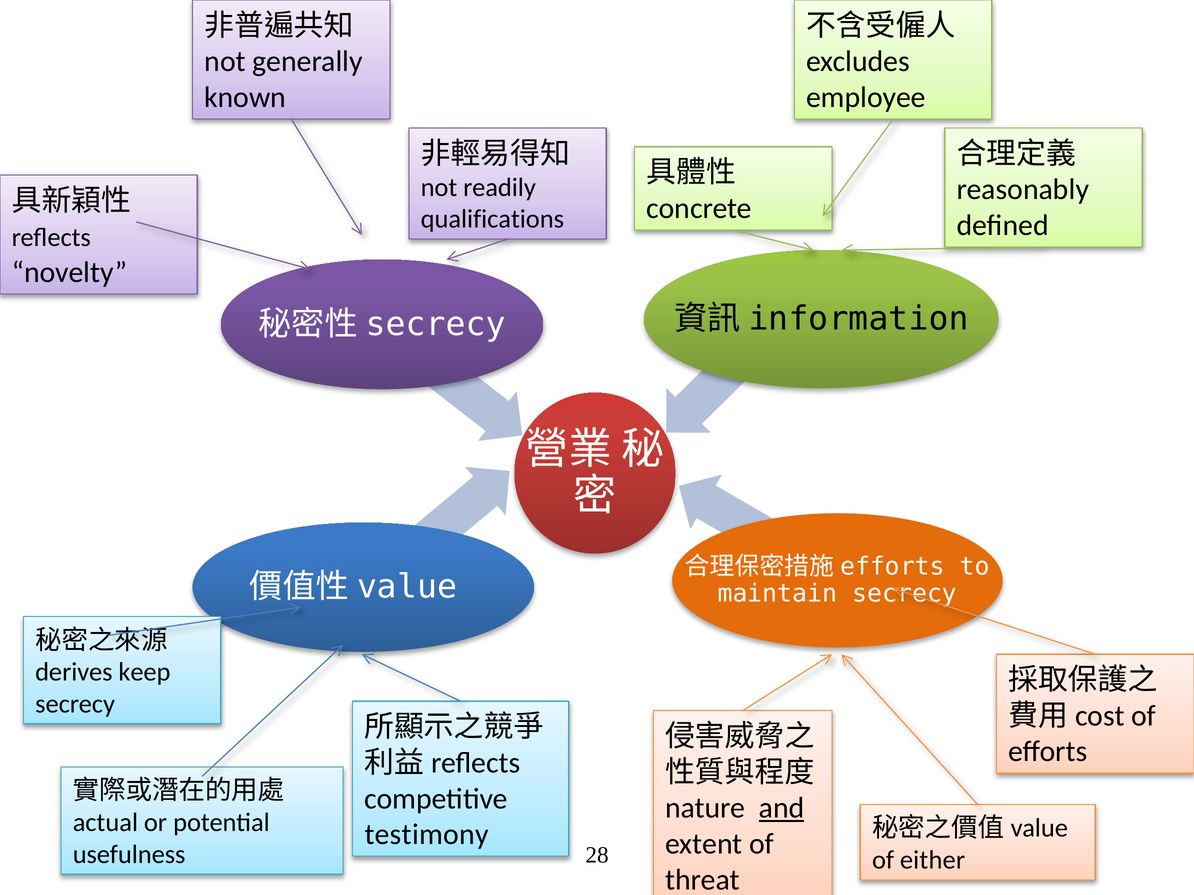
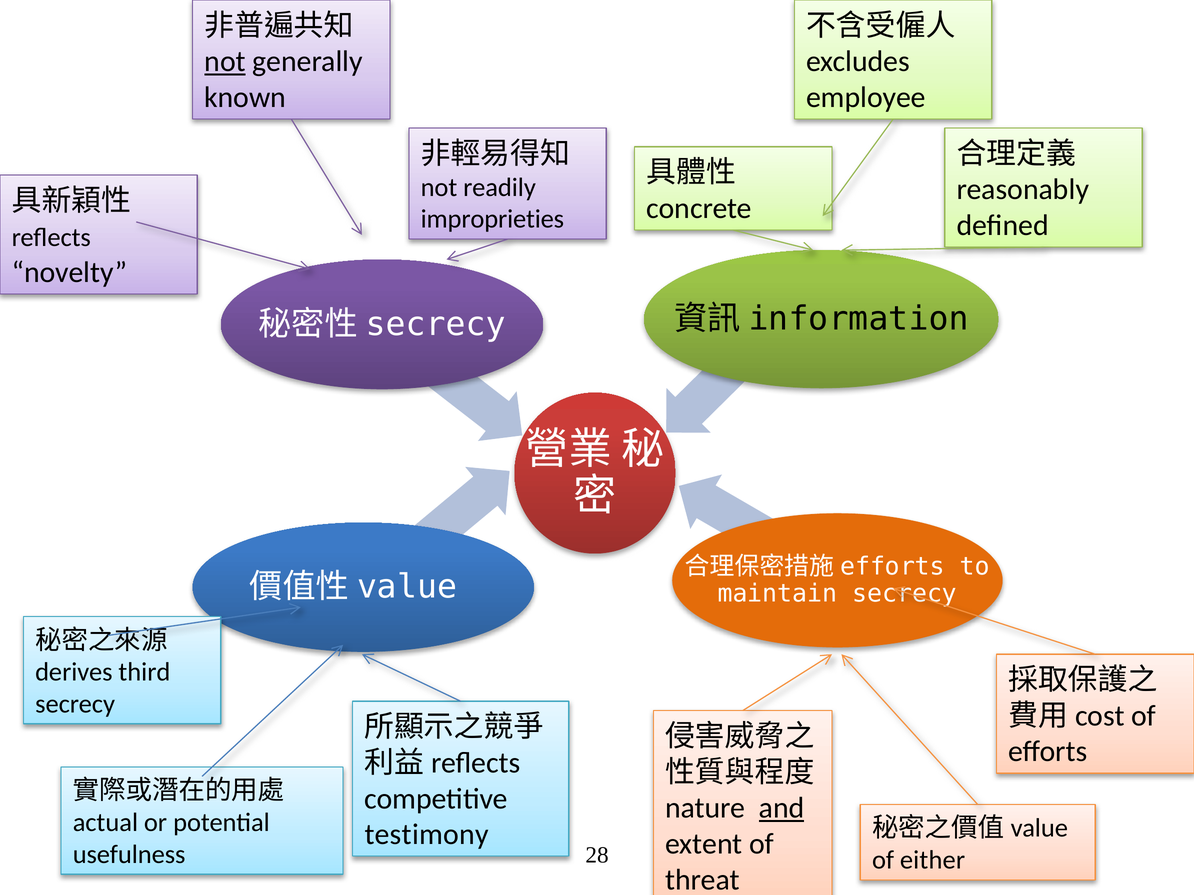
not at (225, 62) underline: none -> present
qualifications: qualifications -> improprieties
keep: keep -> third
